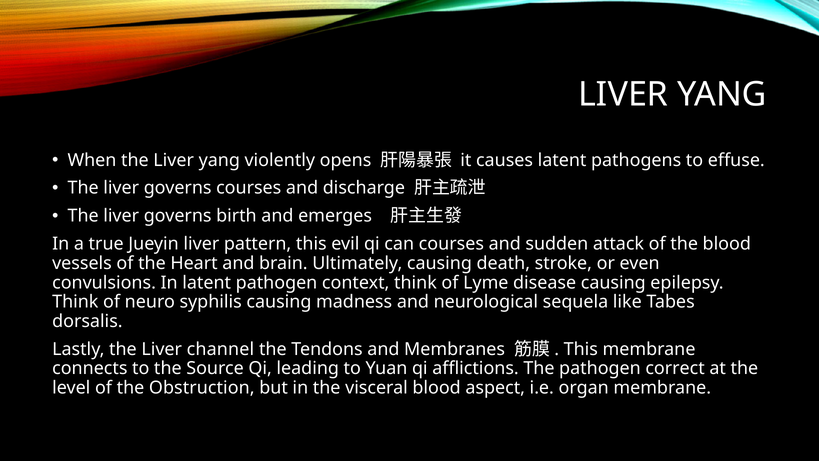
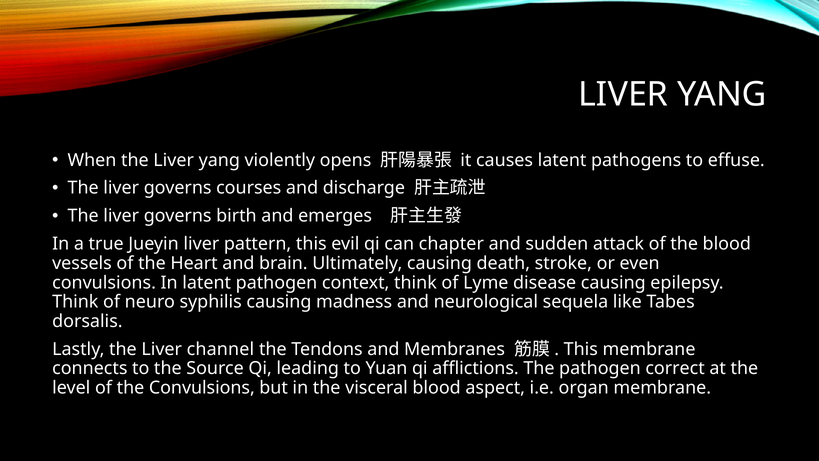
can courses: courses -> chapter
the Obstruction: Obstruction -> Convulsions
